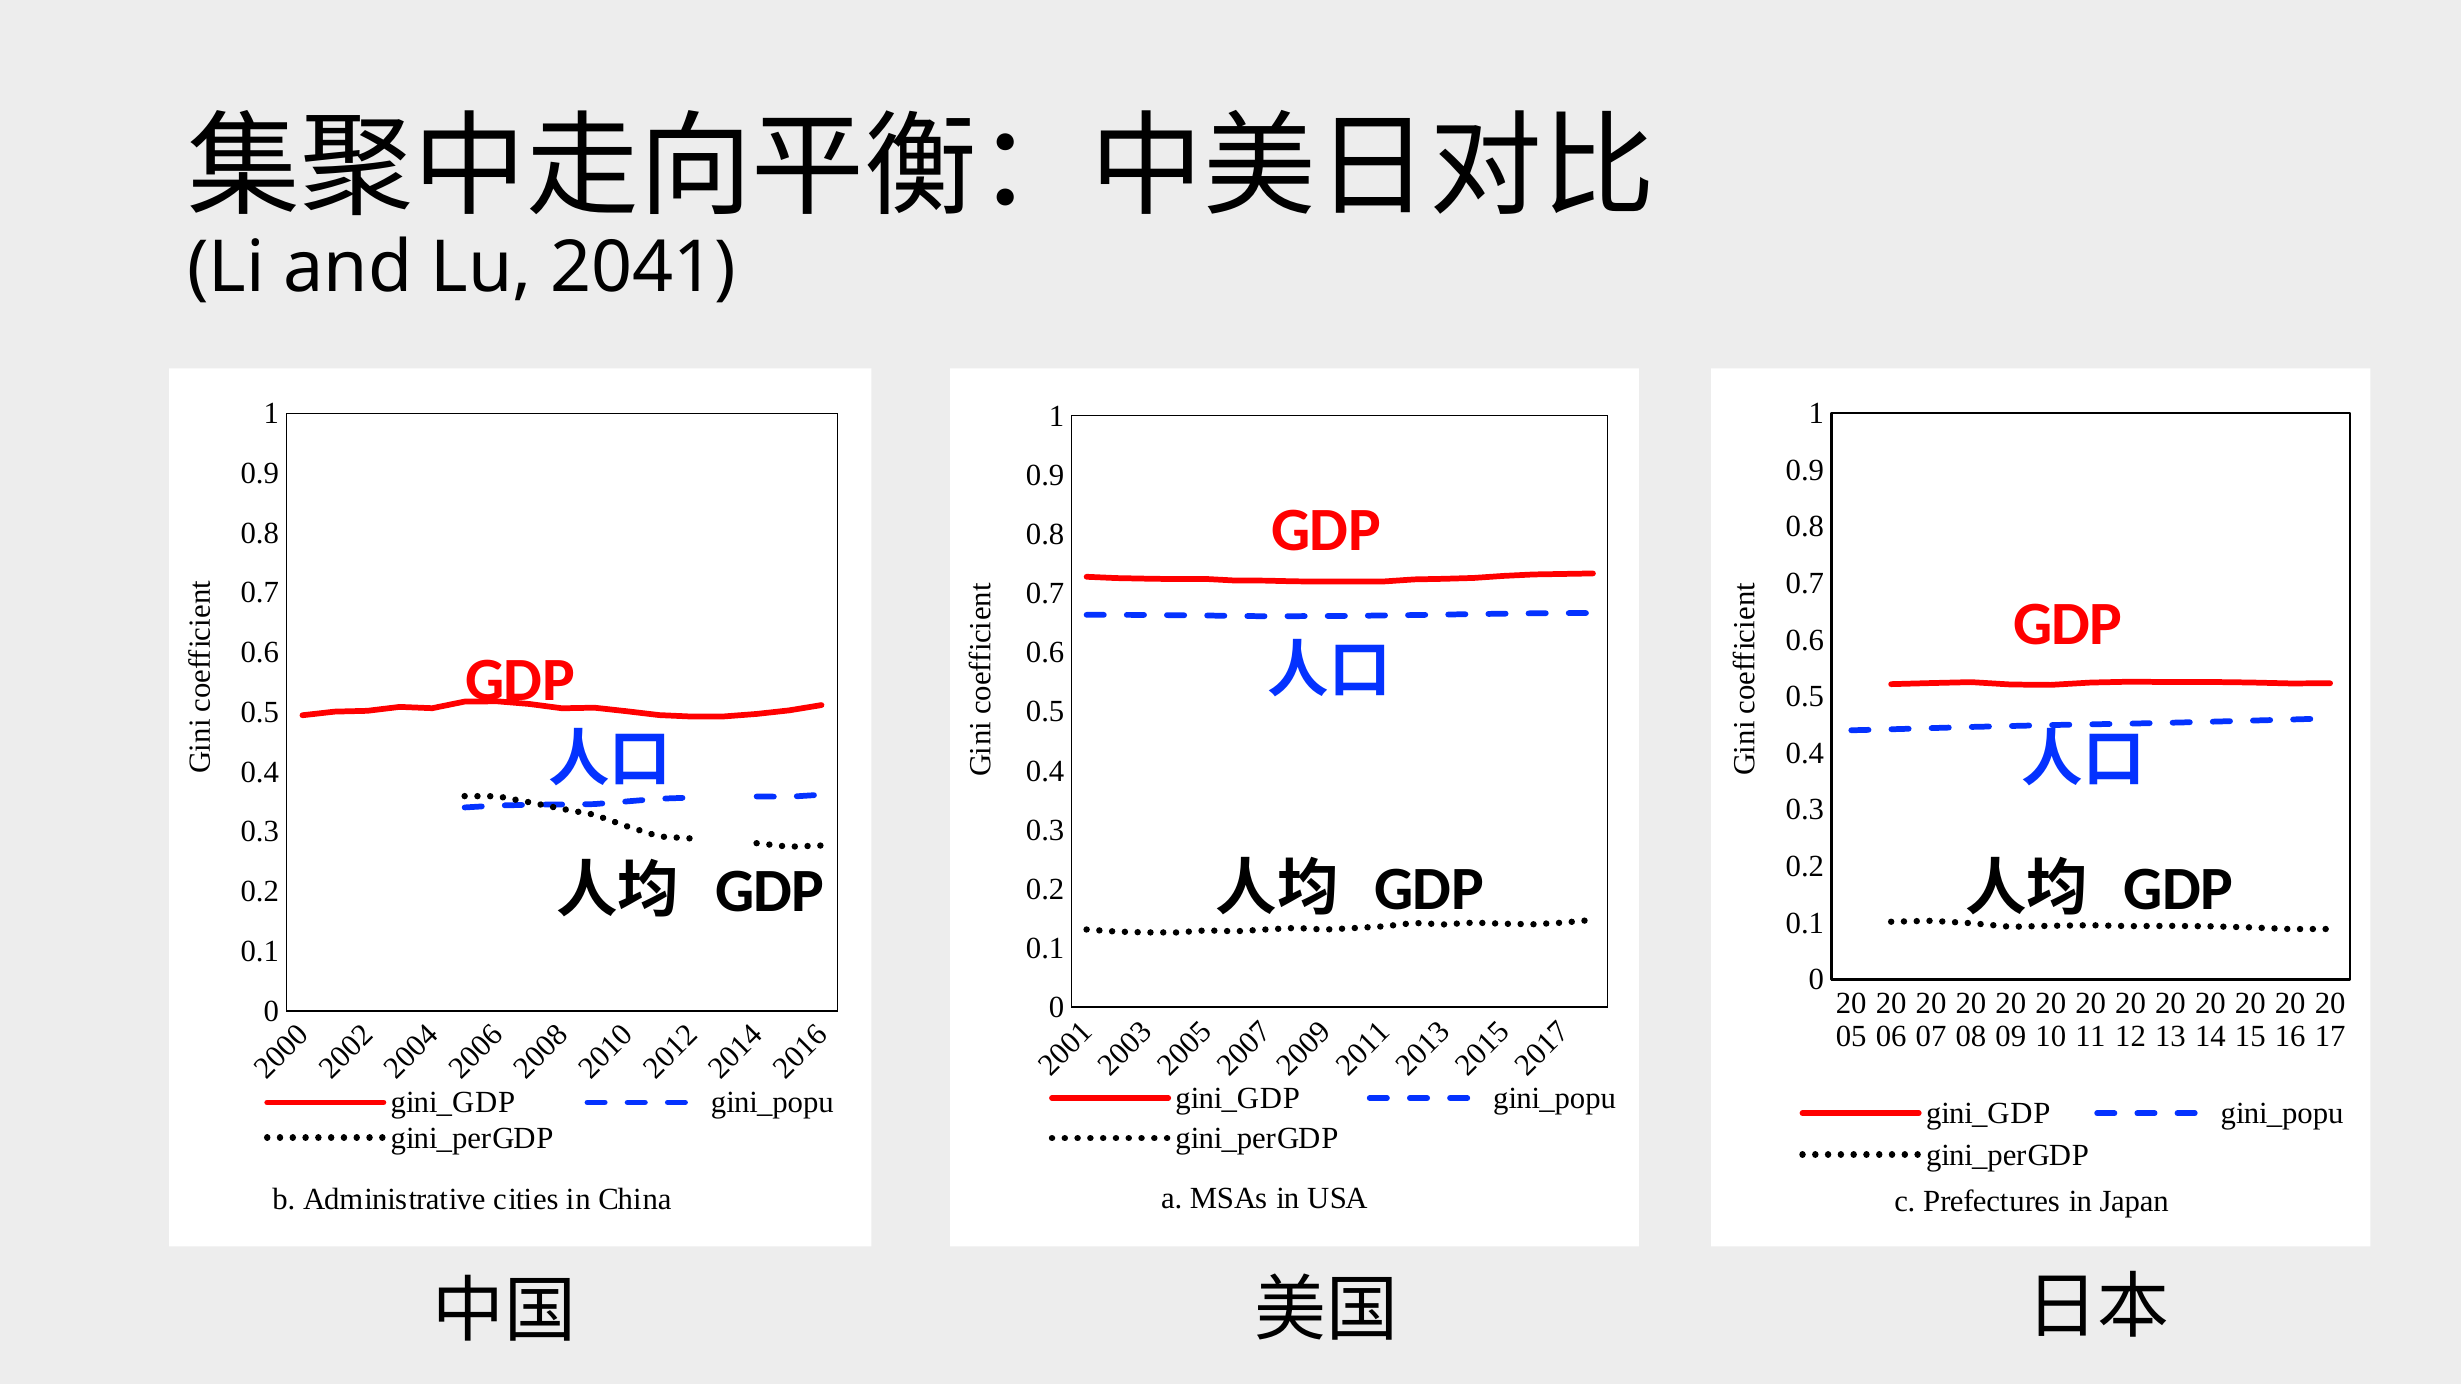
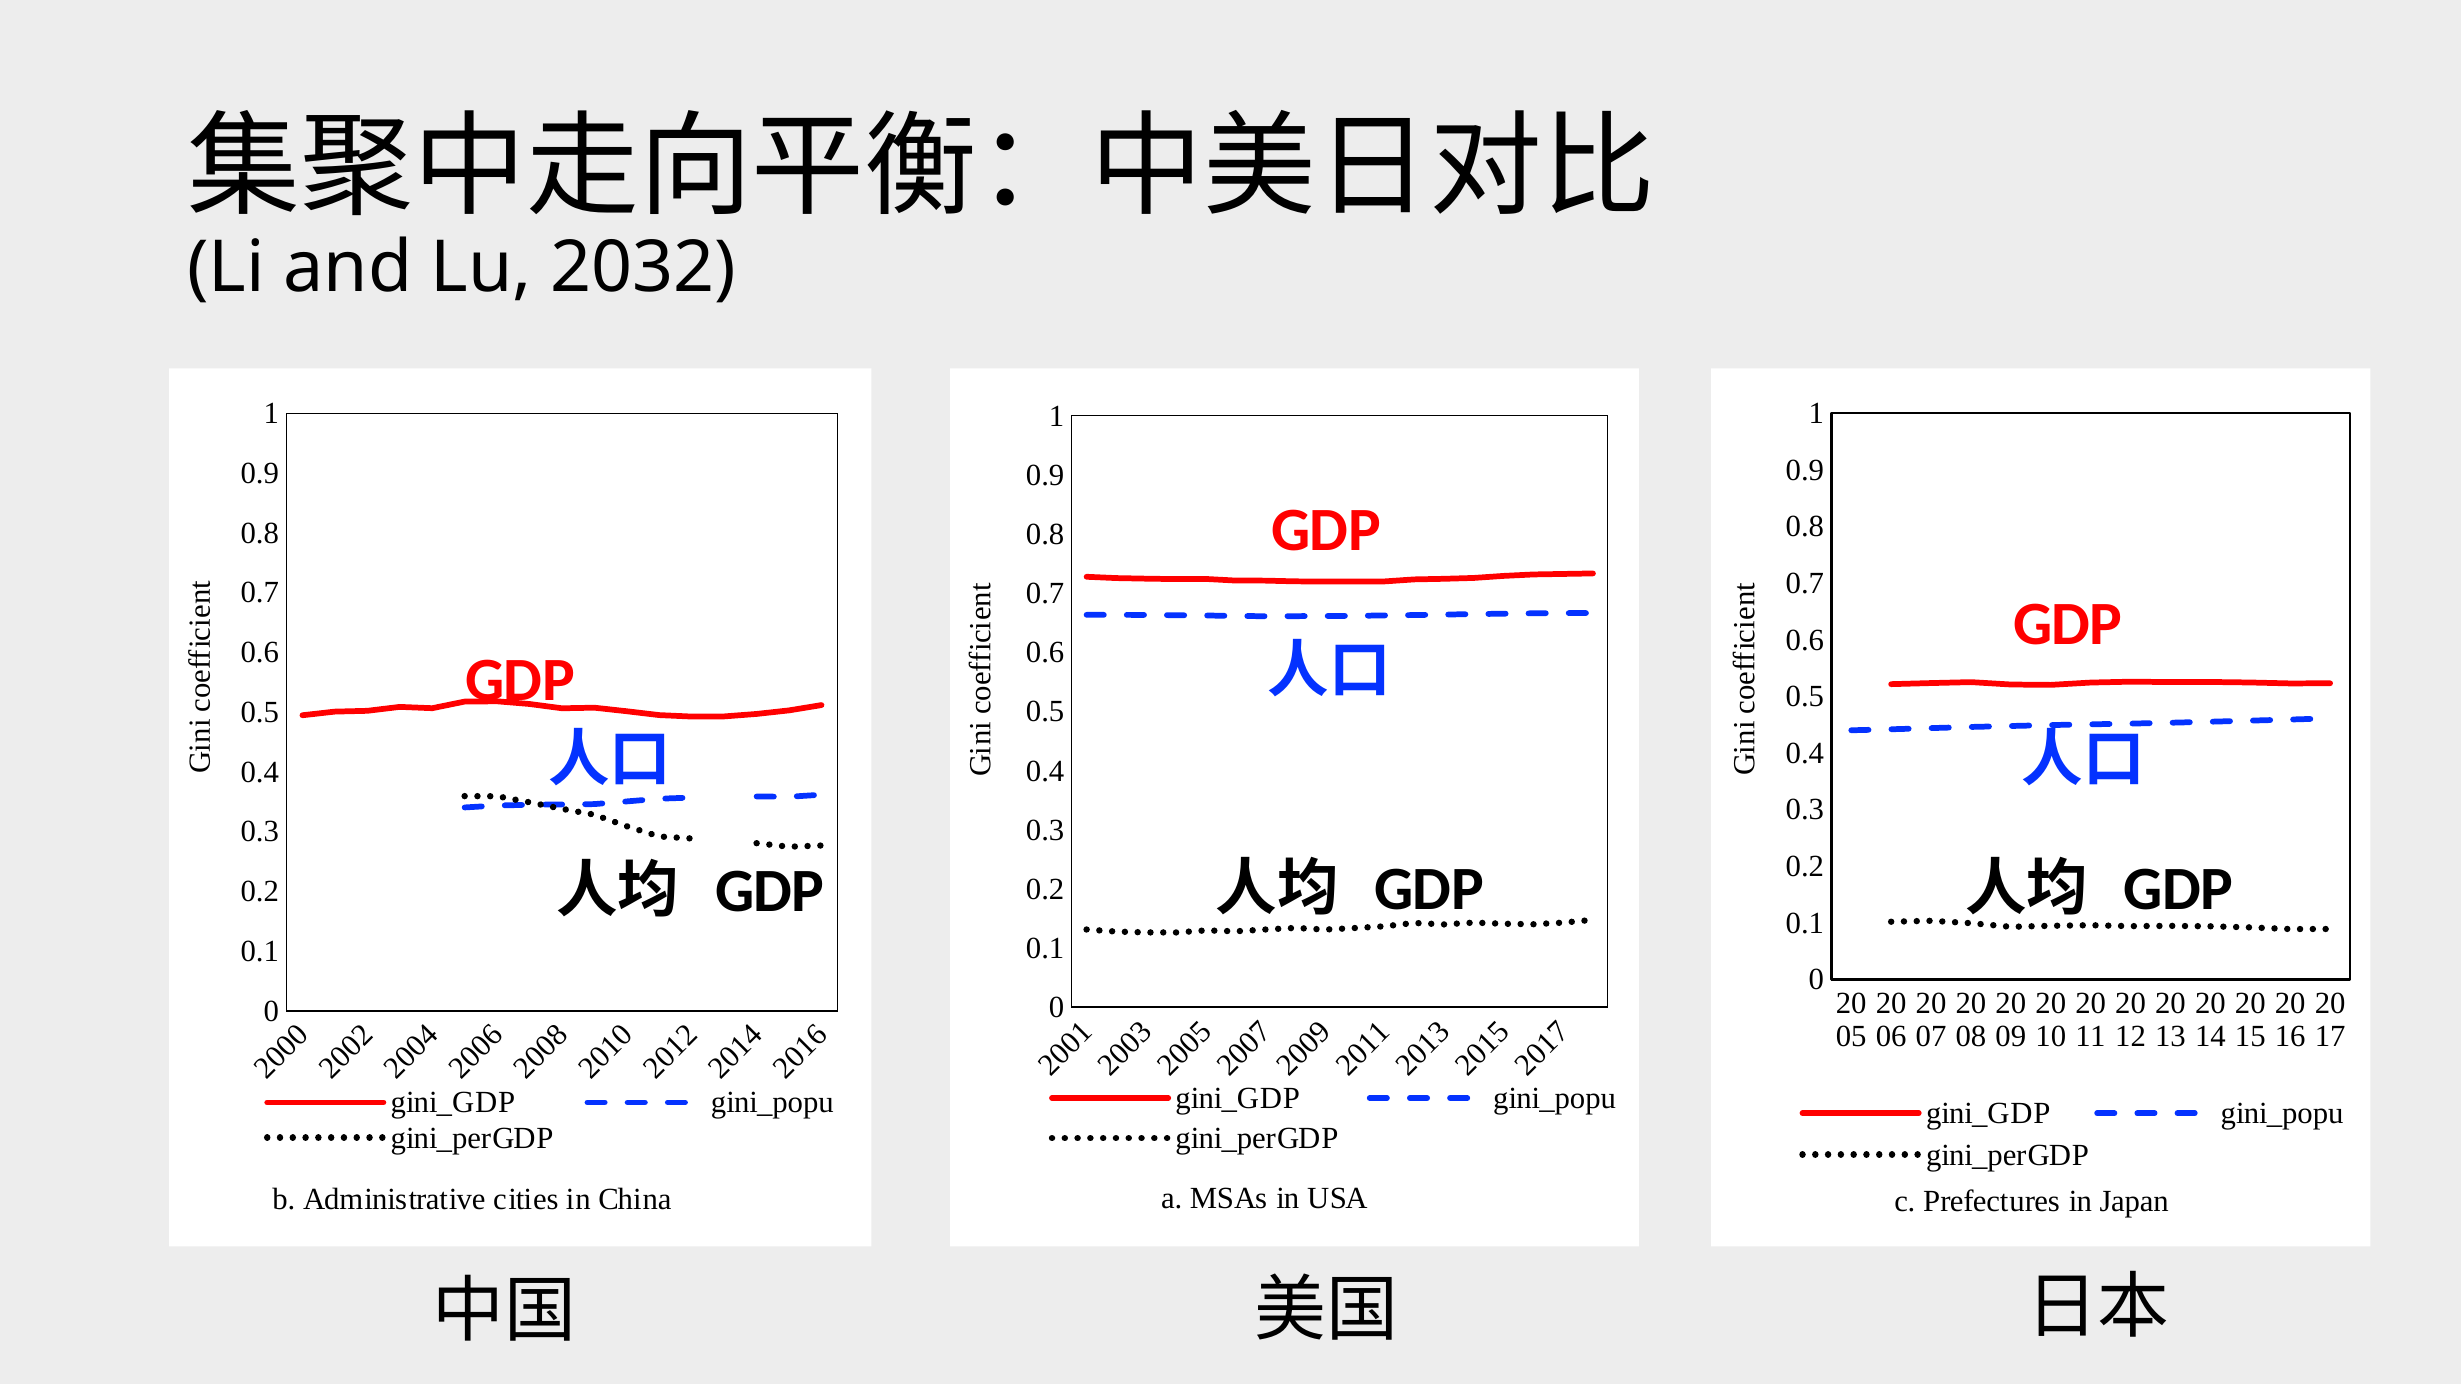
2041: 2041 -> 2032
